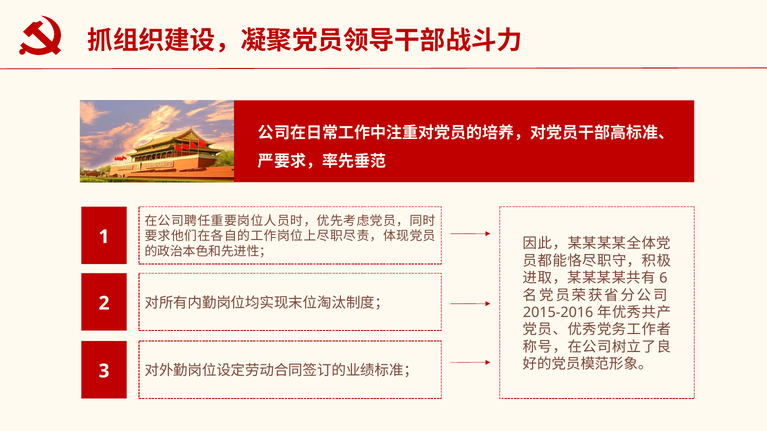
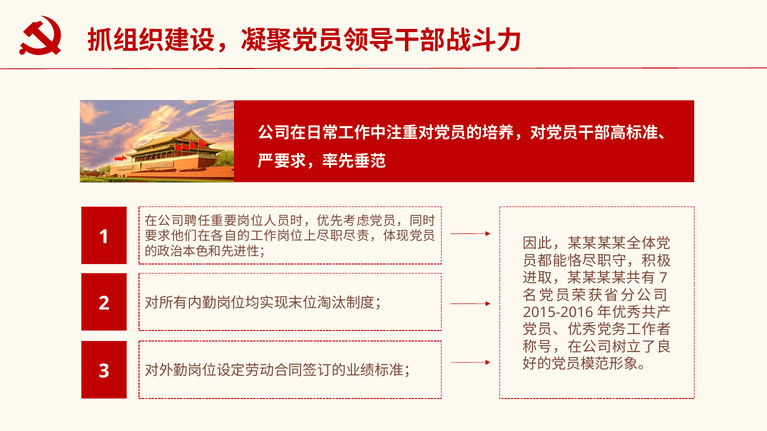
6: 6 -> 7
